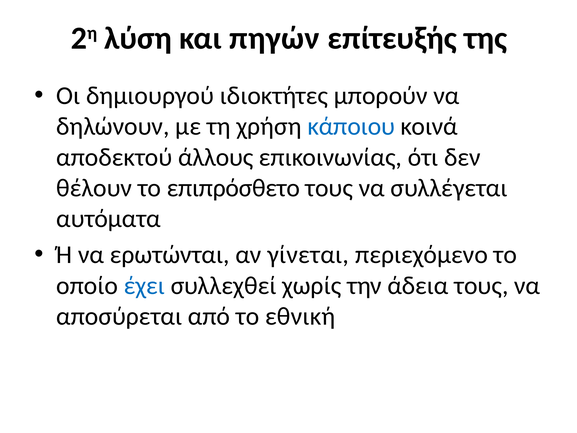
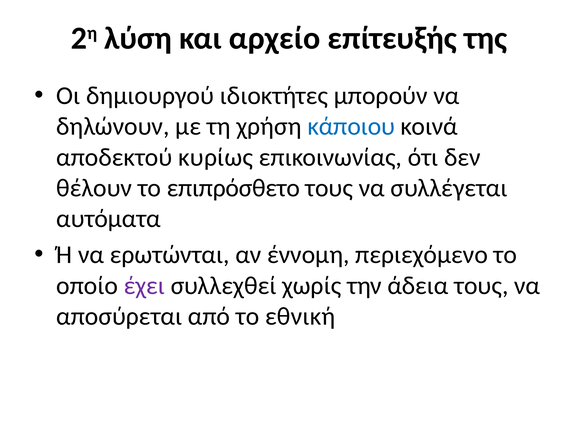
πηγών: πηγών -> αρχείο
άλλους: άλλους -> κυρίως
γίνεται: γίνεται -> έννομη
έχει colour: blue -> purple
